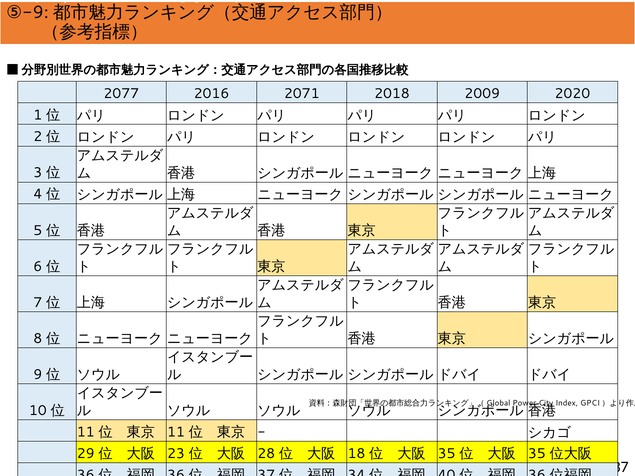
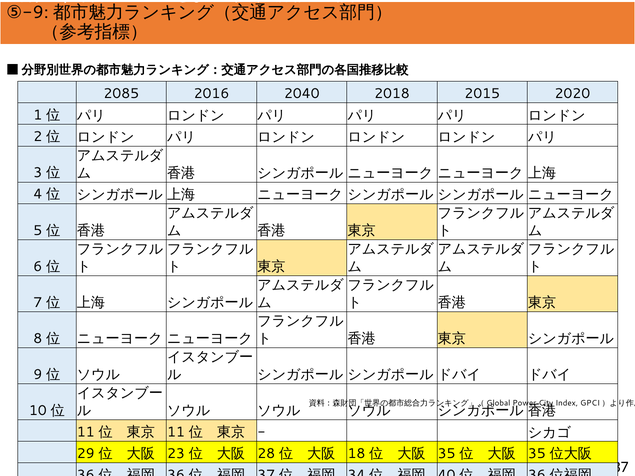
2077: 2077 -> 2085
2071: 2071 -> 2040
2009: 2009 -> 2015
